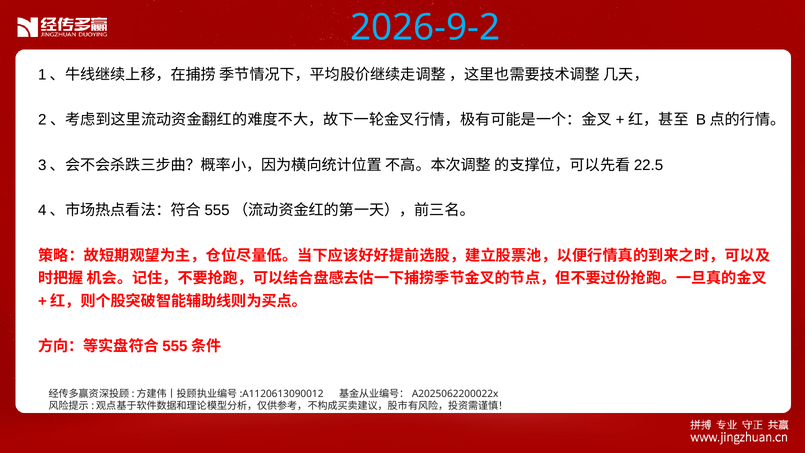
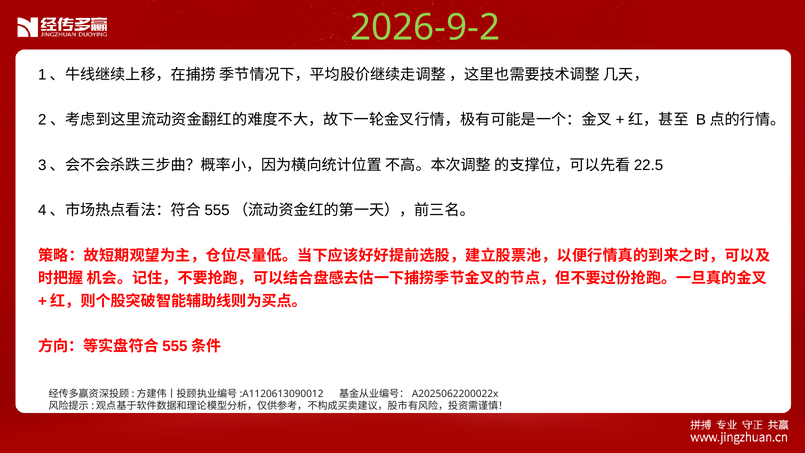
2026-9-2 colour: light blue -> light green
